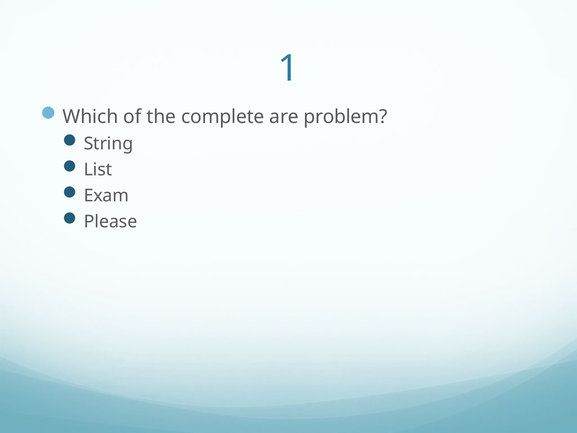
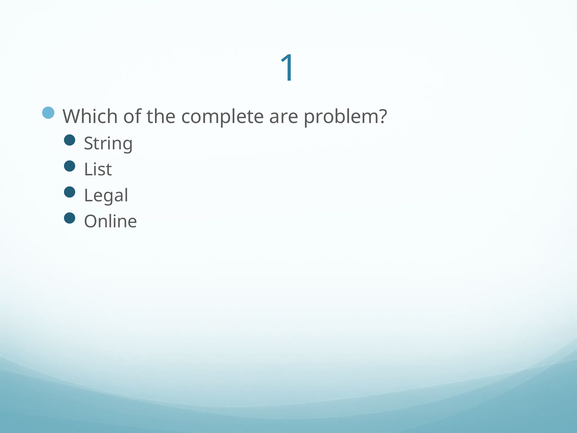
Exam: Exam -> Legal
Please: Please -> Online
